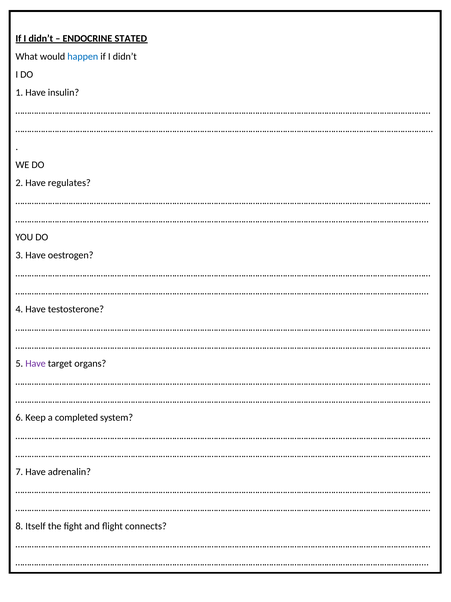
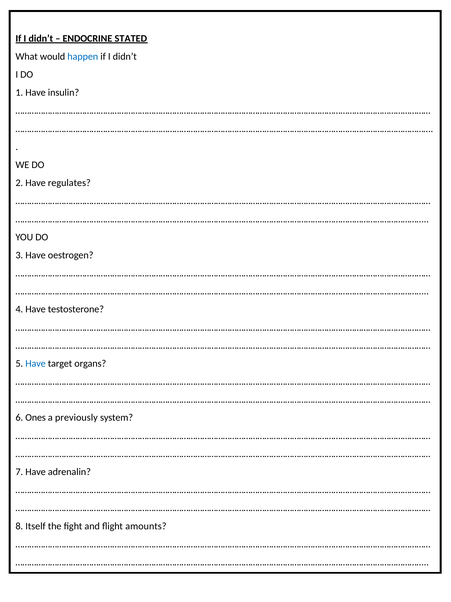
Have at (36, 363) colour: purple -> blue
Keep: Keep -> Ones
completed: completed -> previously
connects: connects -> amounts
